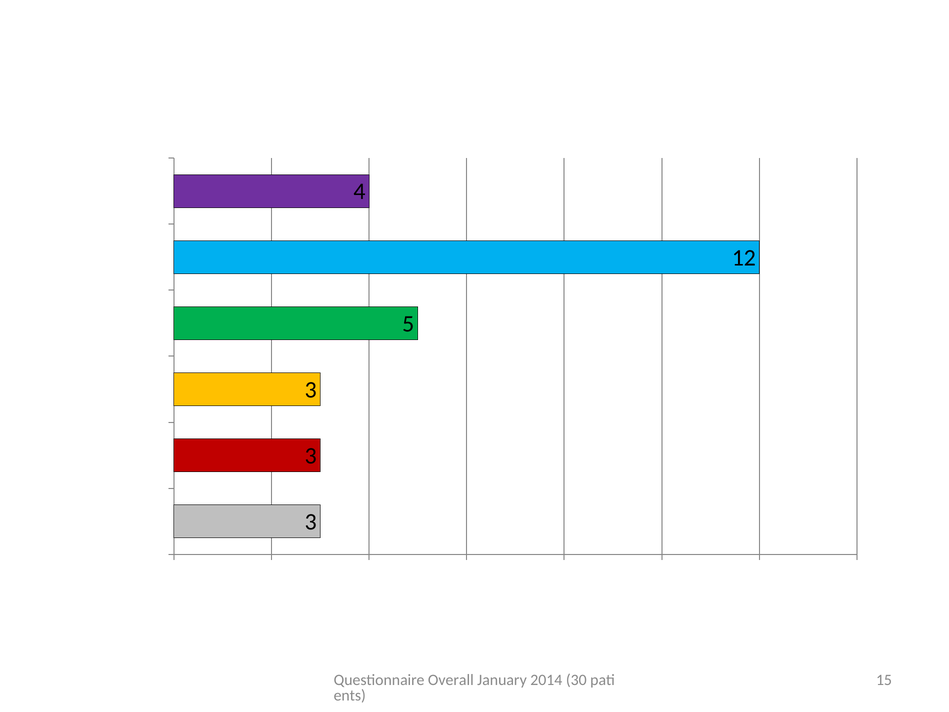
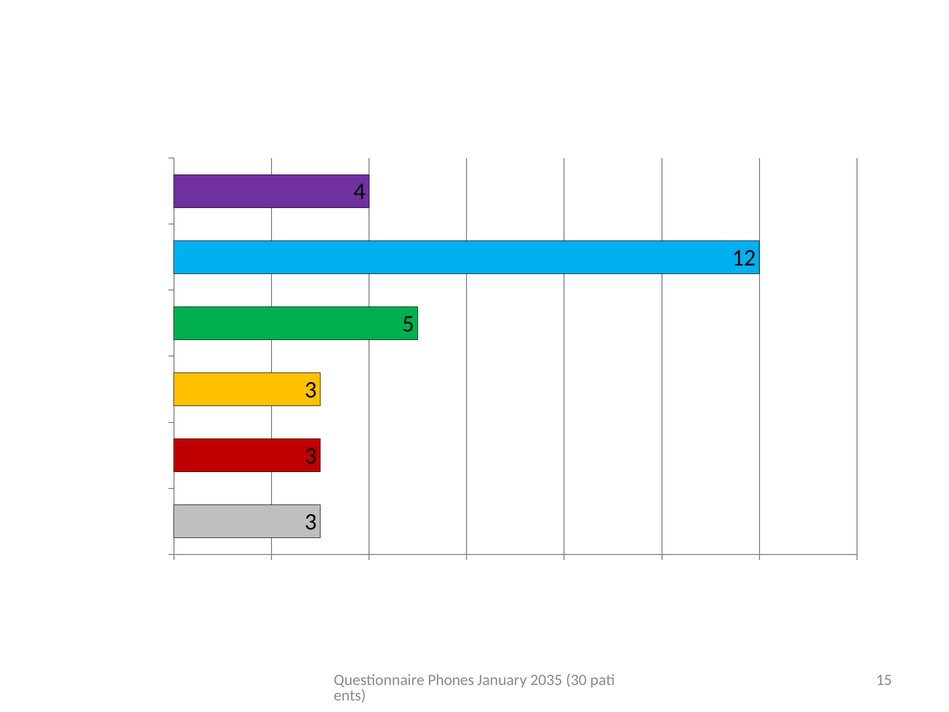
Overall: Overall -> Phones
2014: 2014 -> 2035
